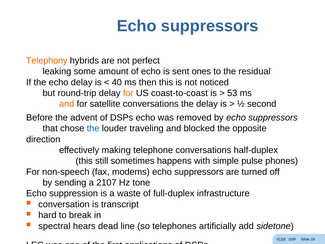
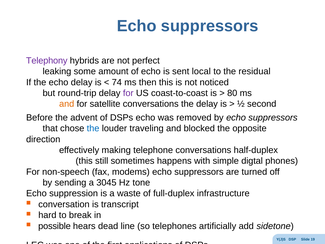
Telephony colour: orange -> purple
ones: ones -> local
40: 40 -> 74
for at (128, 93) colour: orange -> purple
53: 53 -> 80
pulse: pulse -> digtal
2107: 2107 -> 3045
spectral: spectral -> possible
